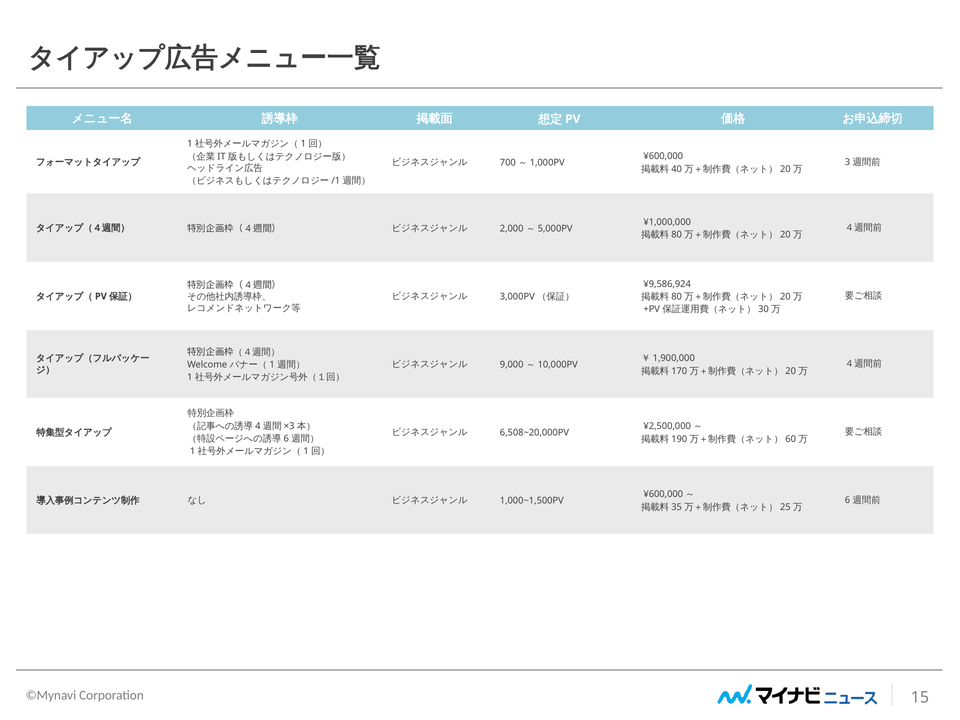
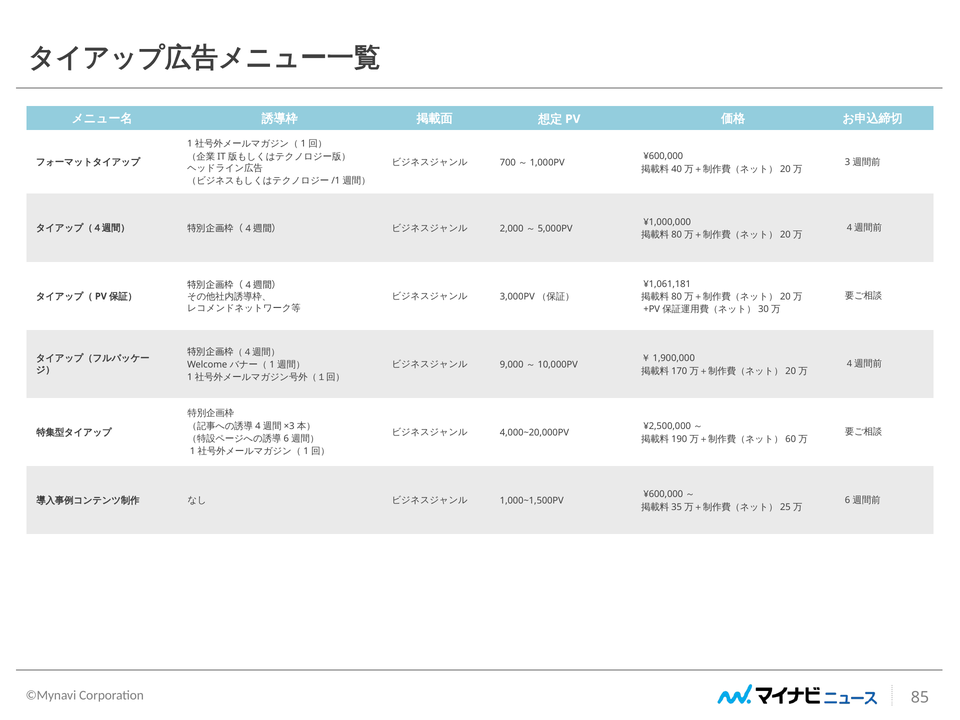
¥9,586,924: ¥9,586,924 -> ¥1,061,181
6,508~20,000PV: 6,508~20,000PV -> 4,000~20,000PV
15: 15 -> 85
